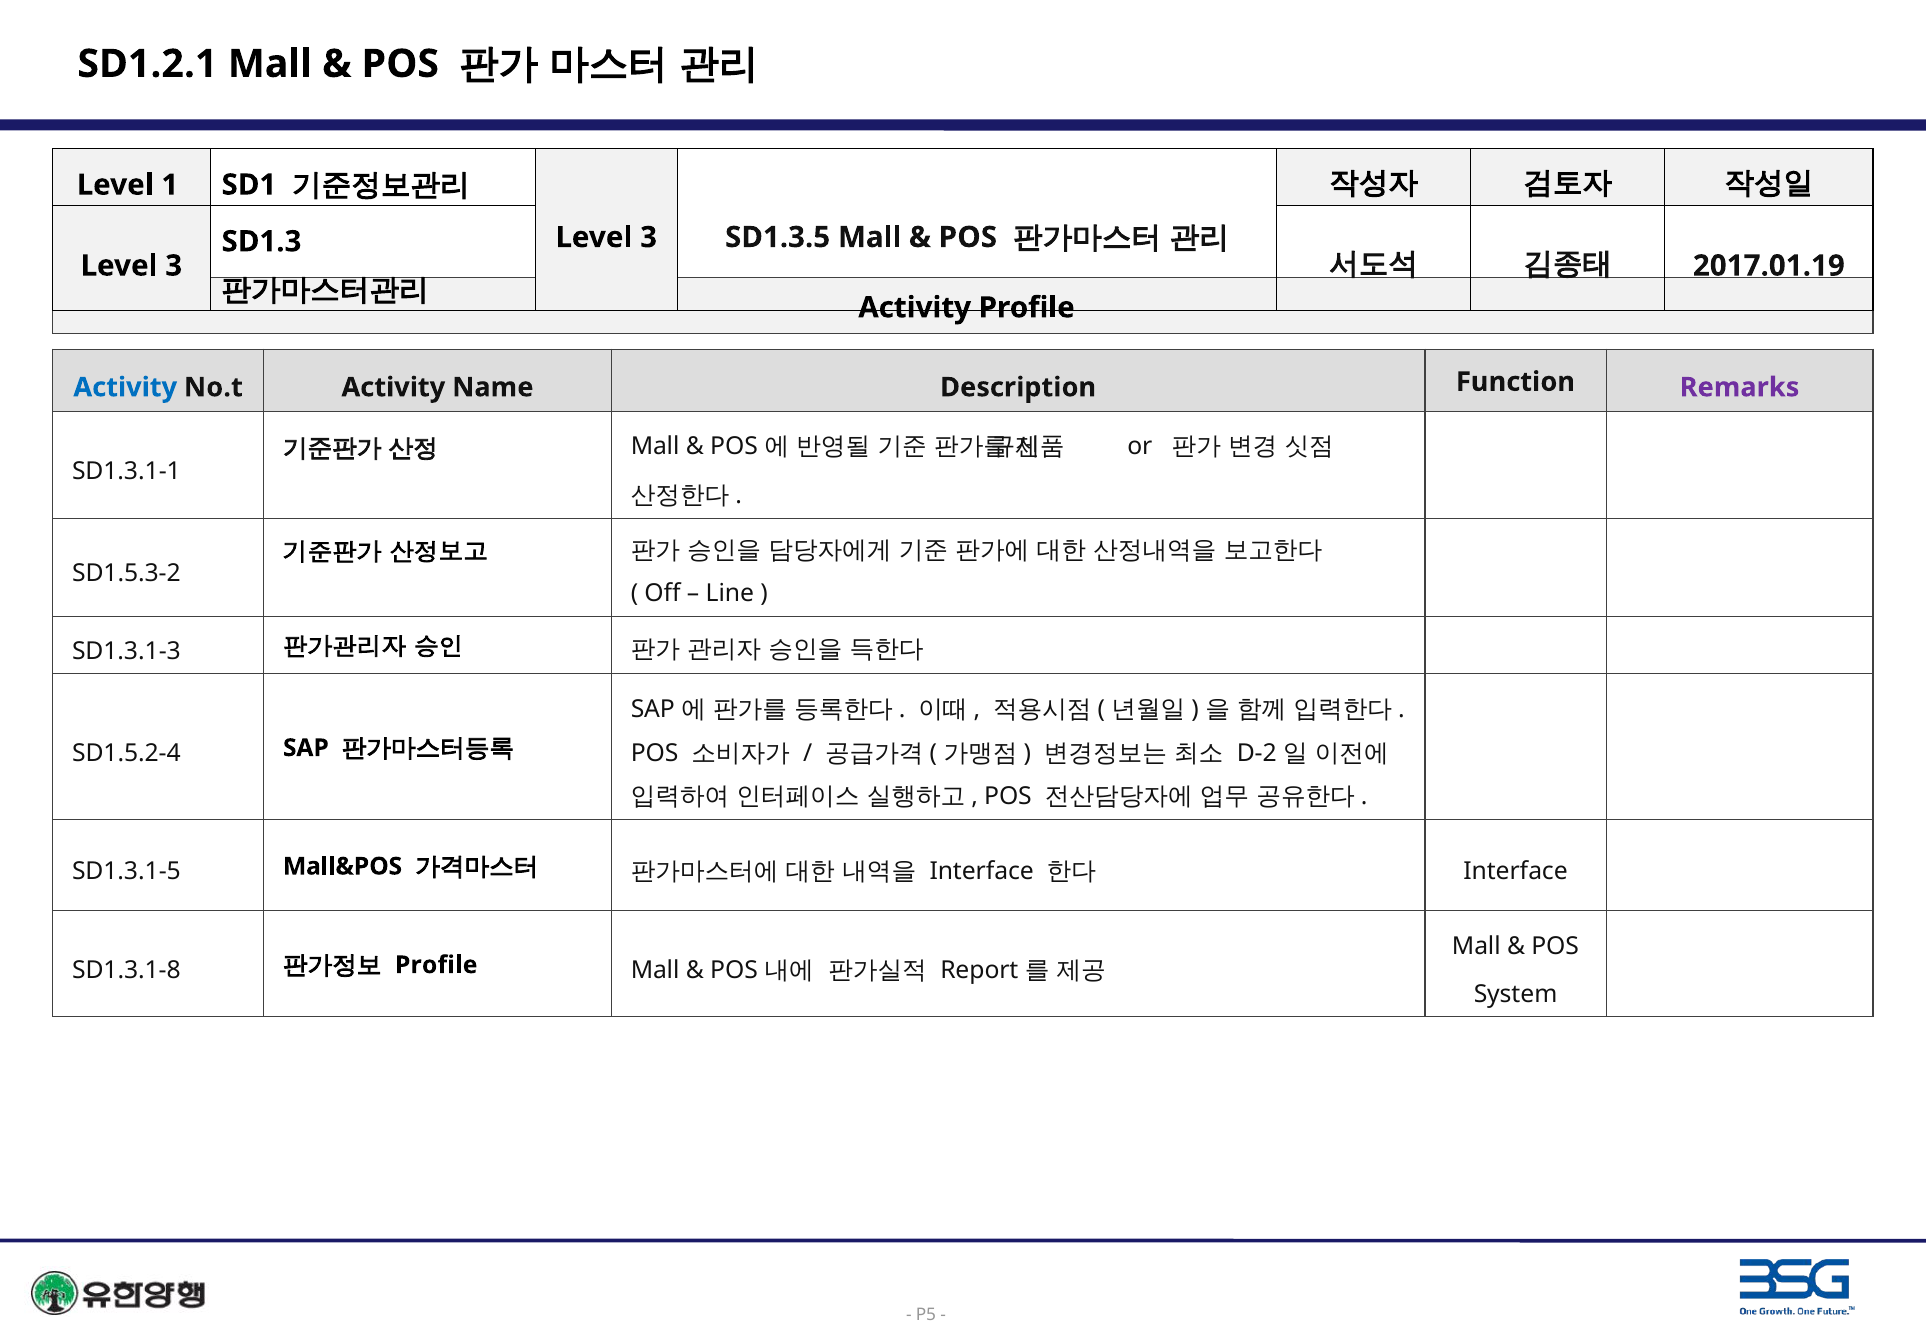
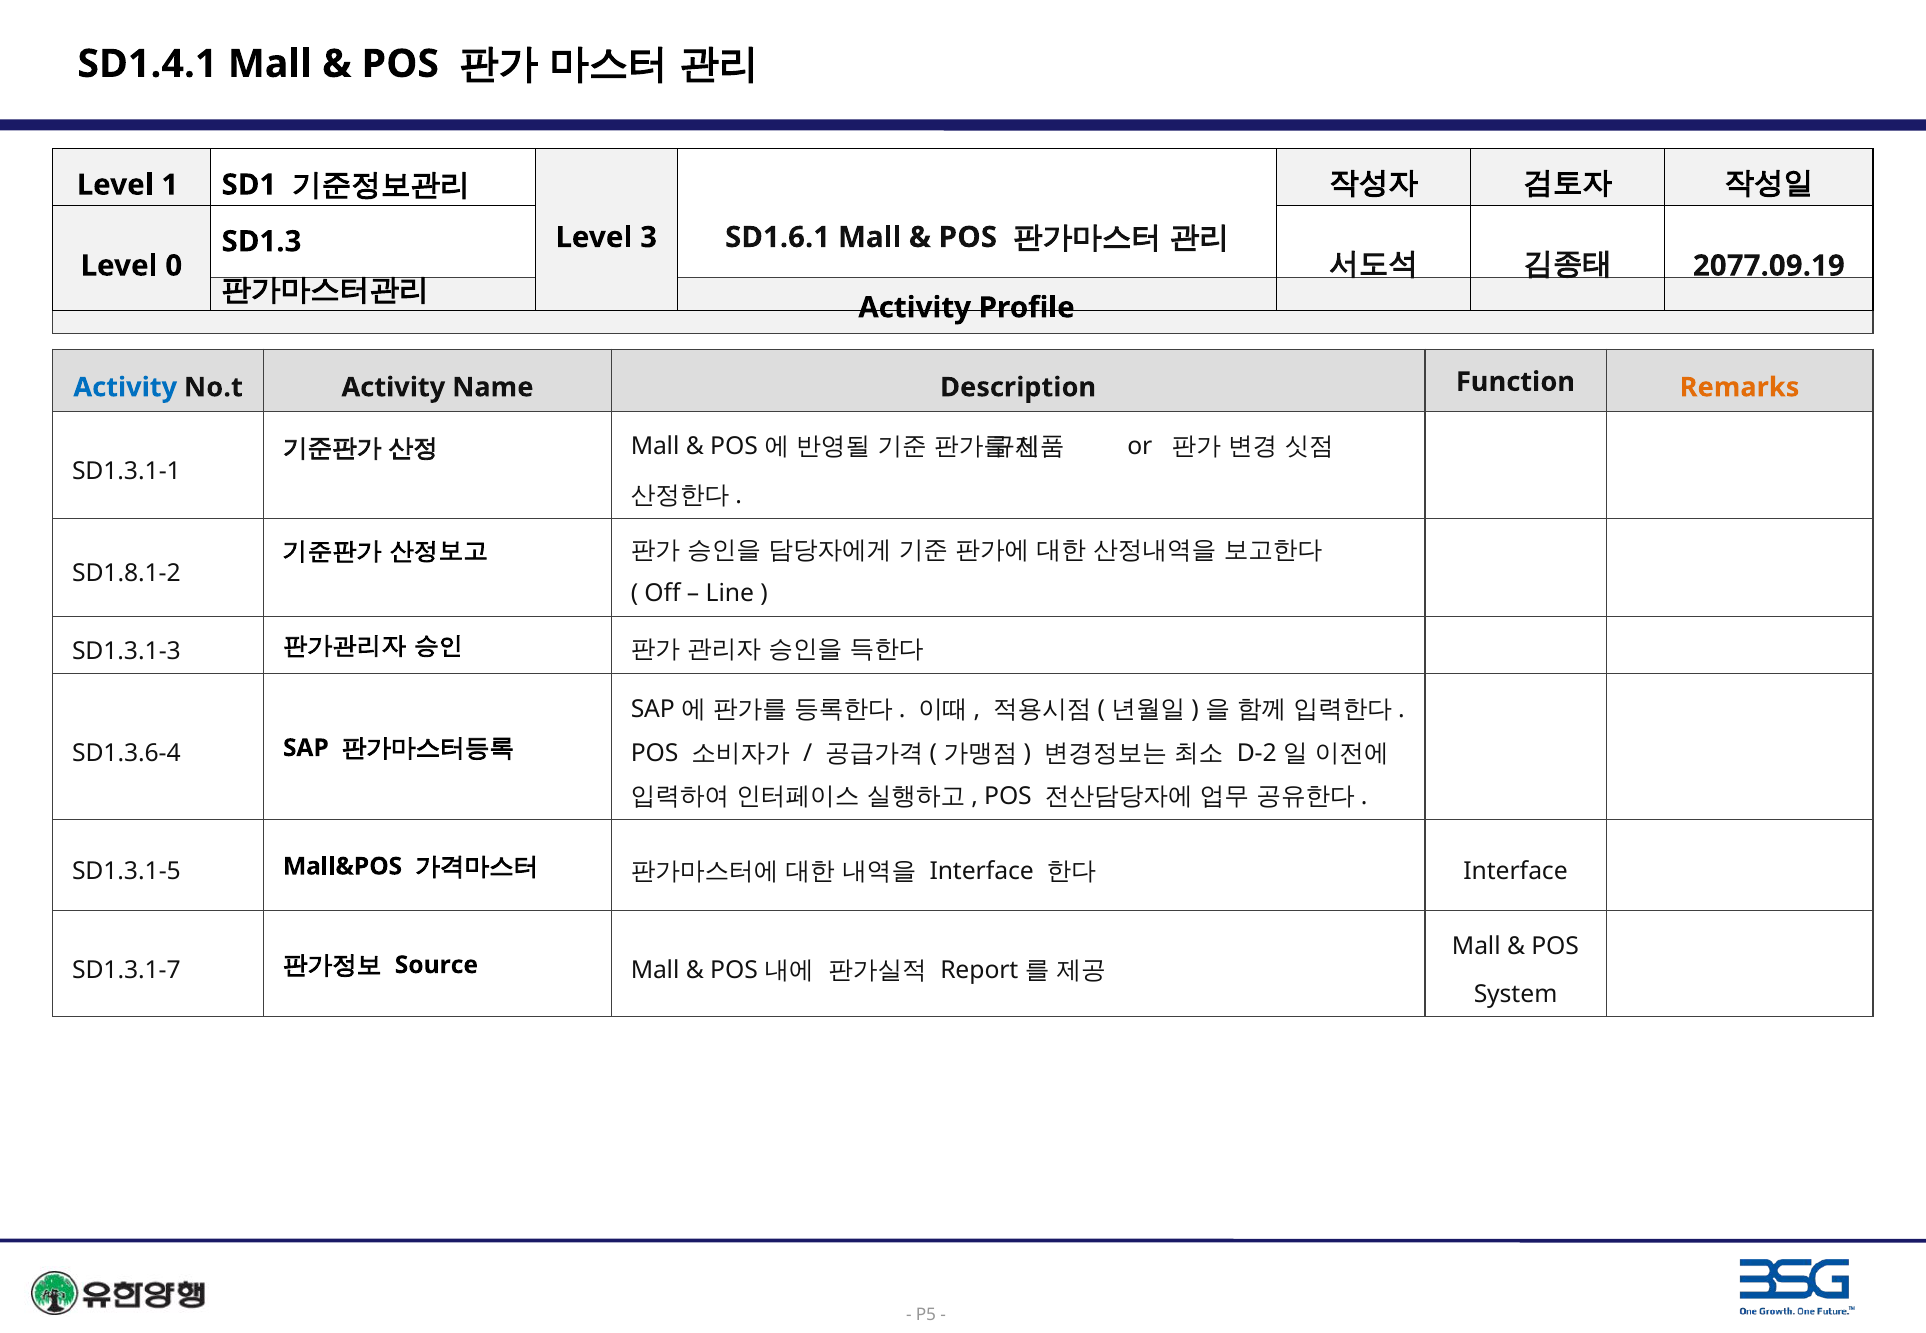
SD1.2.1: SD1.2.1 -> SD1.4.1
SD1.3.5: SD1.3.5 -> SD1.6.1
2017.01.19: 2017.01.19 -> 2077.09.19
3 at (174, 266): 3 -> 0
Remarks colour: purple -> orange
SD1.5.3-2: SD1.5.3-2 -> SD1.8.1-2
SD1.5.2-4: SD1.5.2-4 -> SD1.3.6-4
SD1.3.1-8: SD1.3.1-8 -> SD1.3.1-7
Profile at (436, 965): Profile -> Source
